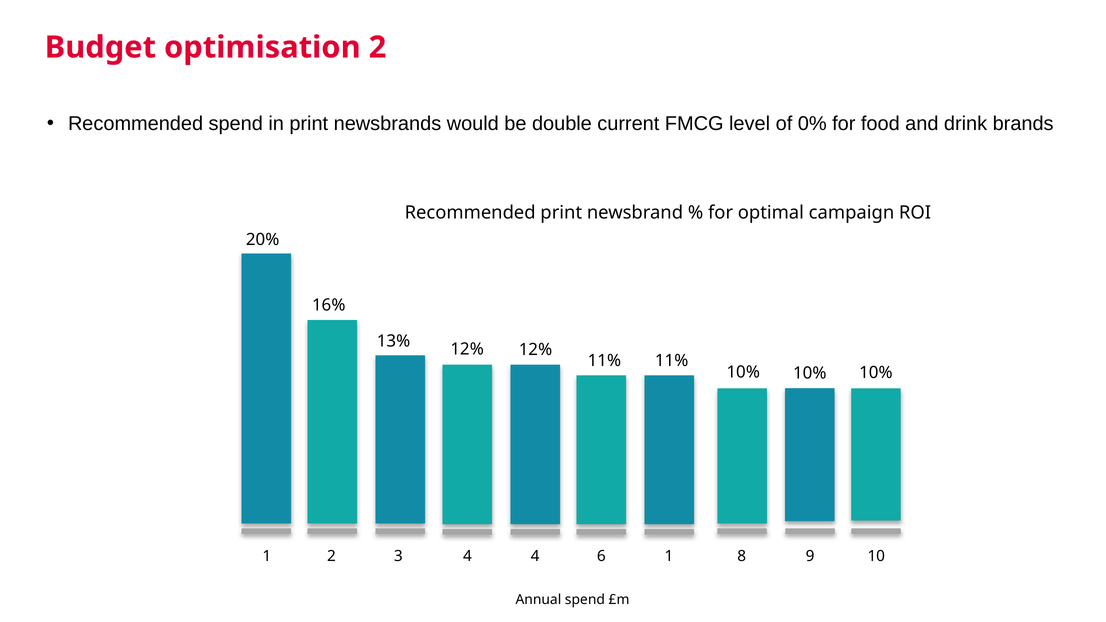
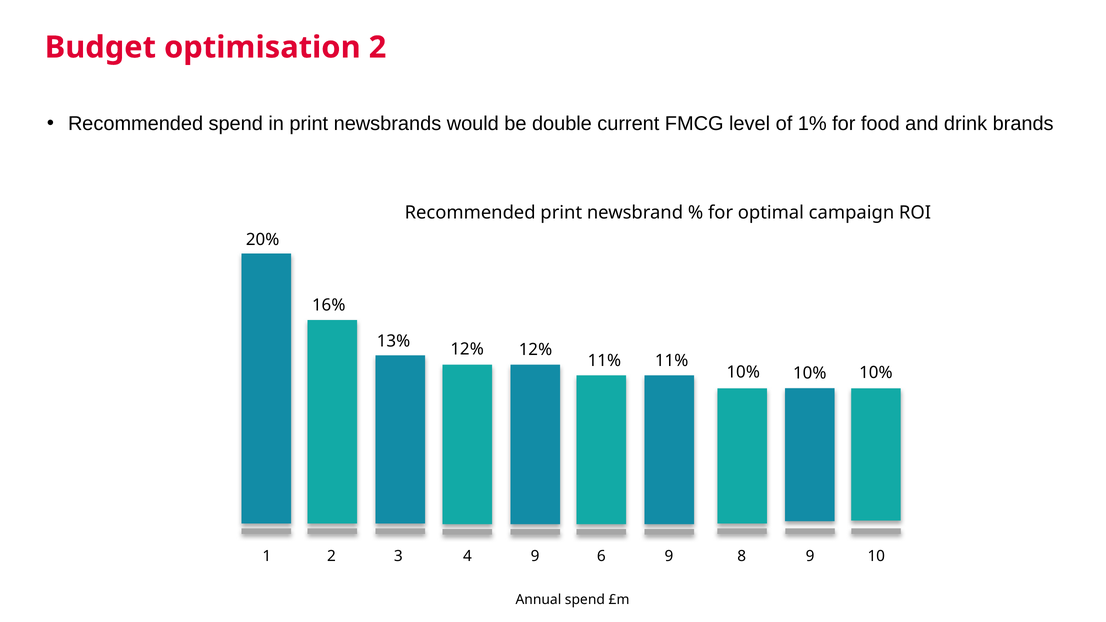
0%: 0% -> 1%
4 4: 4 -> 9
6 1: 1 -> 9
